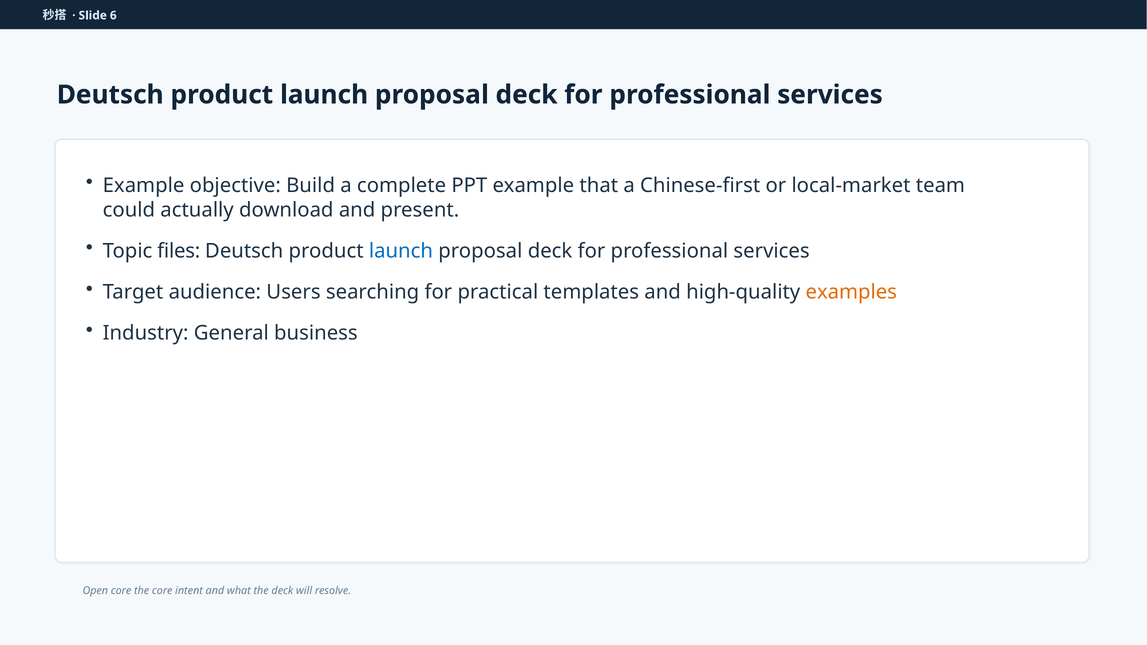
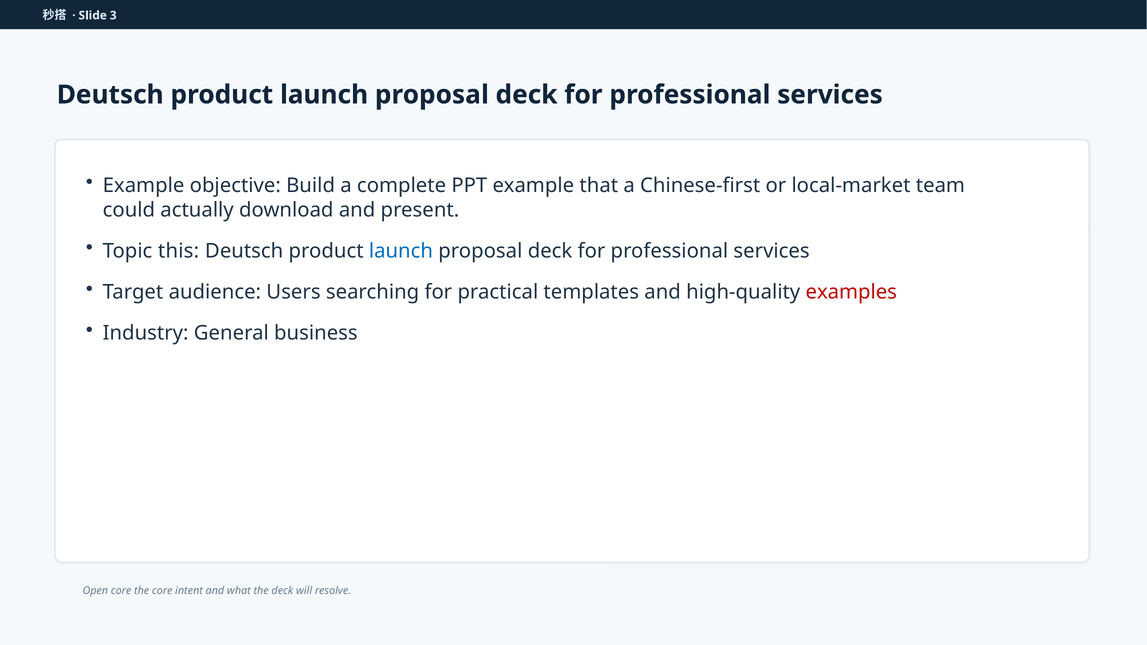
6: 6 -> 3
files: files -> this
examples colour: orange -> red
